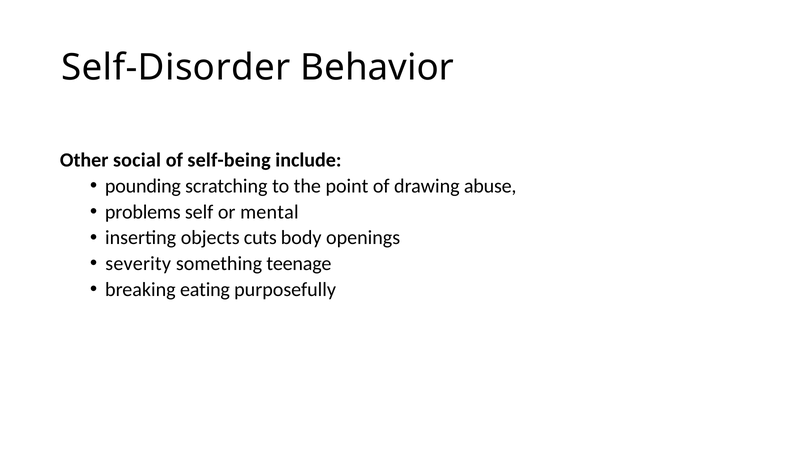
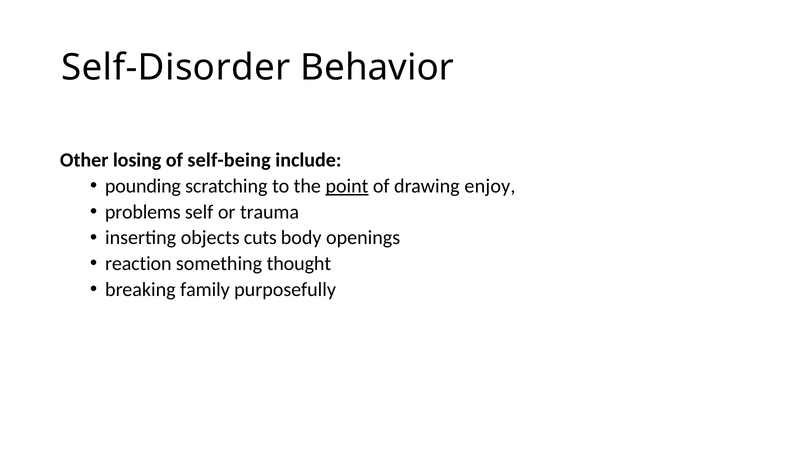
social: social -> losing
point underline: none -> present
abuse: abuse -> enjoy
mental: mental -> trauma
severity: severity -> reaction
teenage: teenage -> thought
eating: eating -> family
